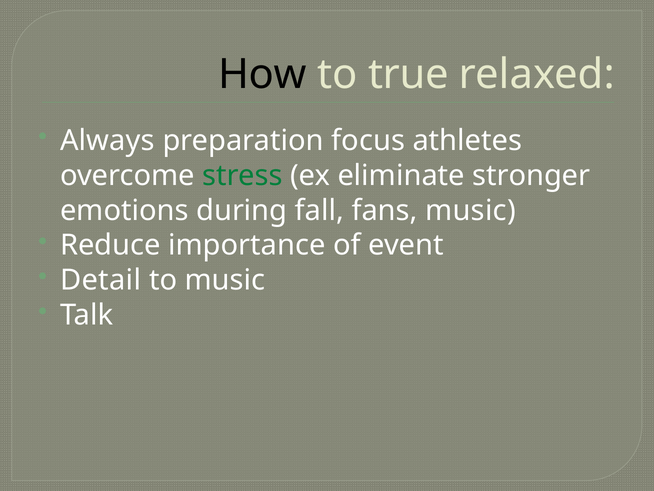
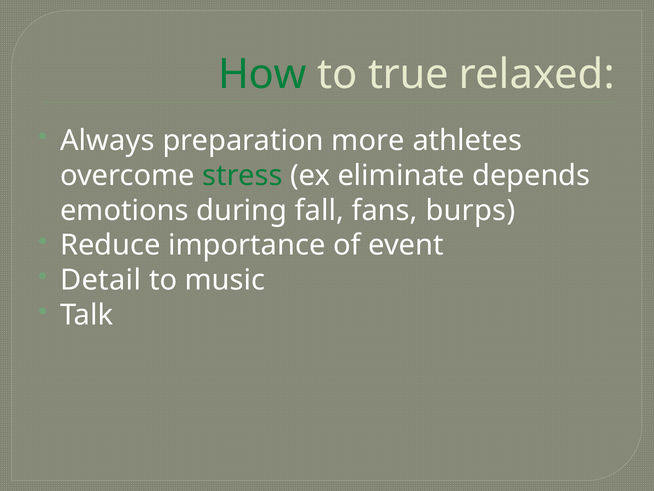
How colour: black -> green
focus: focus -> more
stronger: stronger -> depends
fans music: music -> burps
